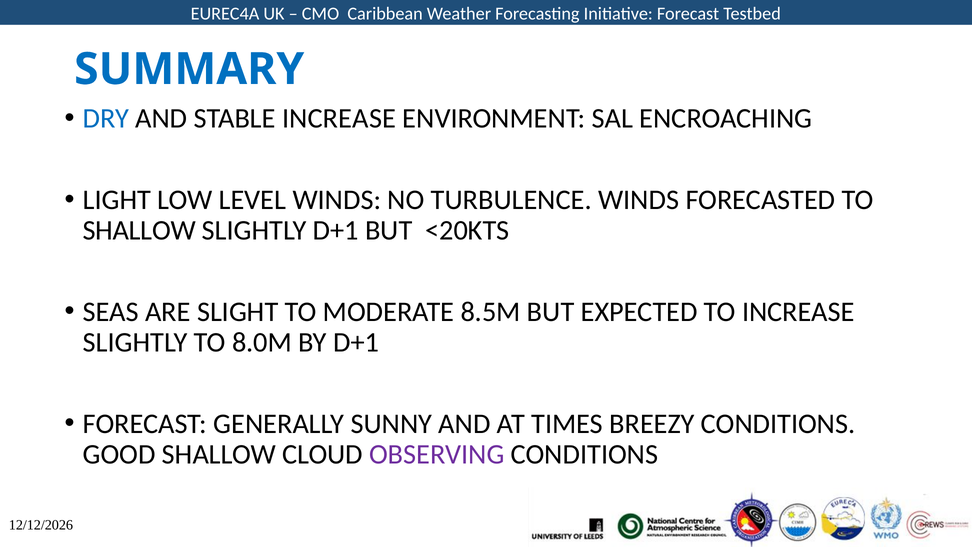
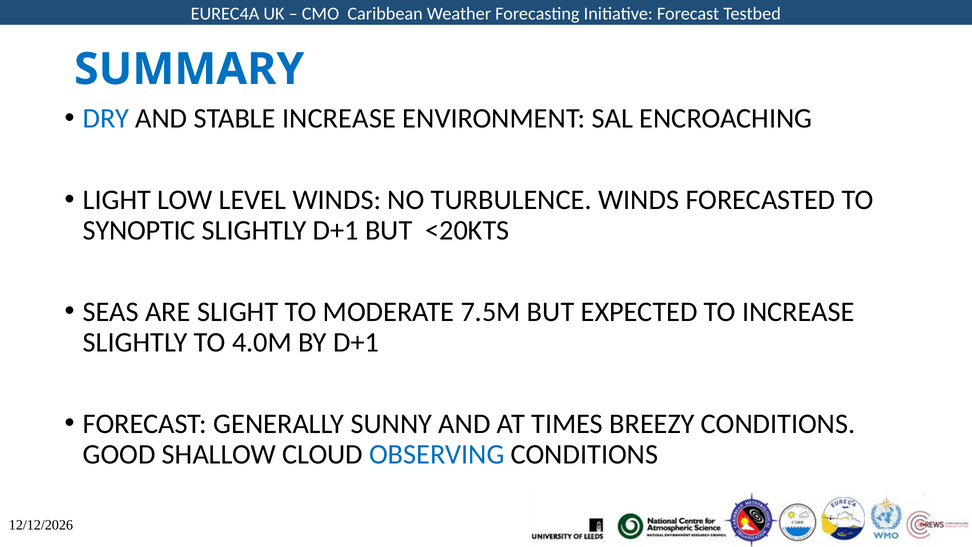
SHALLOW at (139, 230): SHALLOW -> SYNOPTIC
8.5M: 8.5M -> 7.5M
8.0M: 8.0M -> 4.0M
OBSERVING colour: purple -> blue
